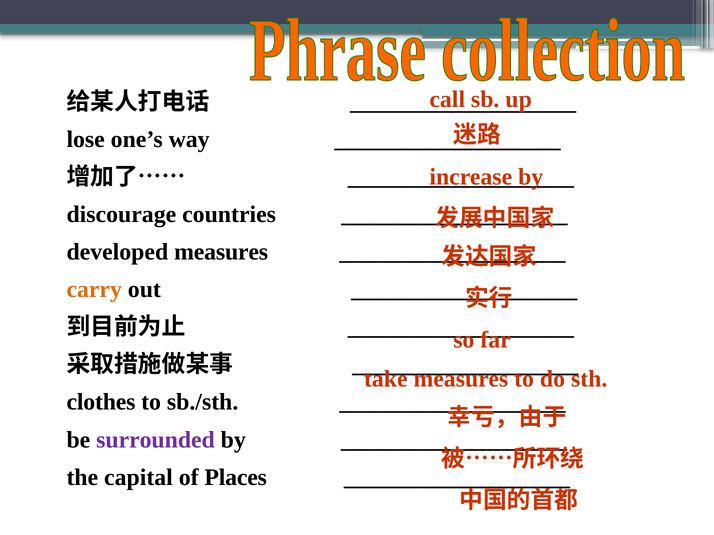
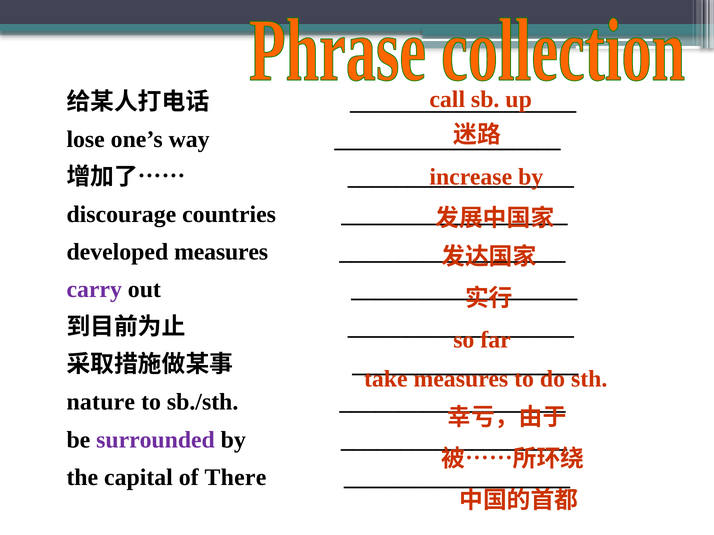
carry colour: orange -> purple
clothes: clothes -> nature
Places: Places -> There
